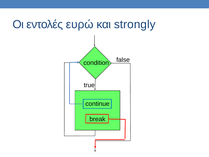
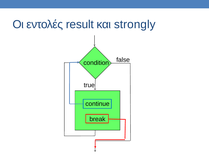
ευρώ: ευρώ -> result
